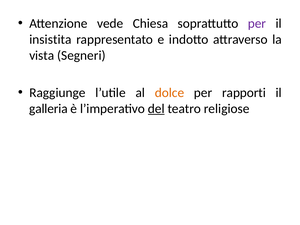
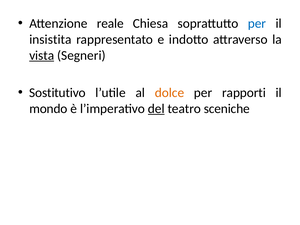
vede: vede -> reale
per at (257, 23) colour: purple -> blue
vista underline: none -> present
Raggiunge: Raggiunge -> Sostitutivo
galleria: galleria -> mondo
religiose: religiose -> sceniche
